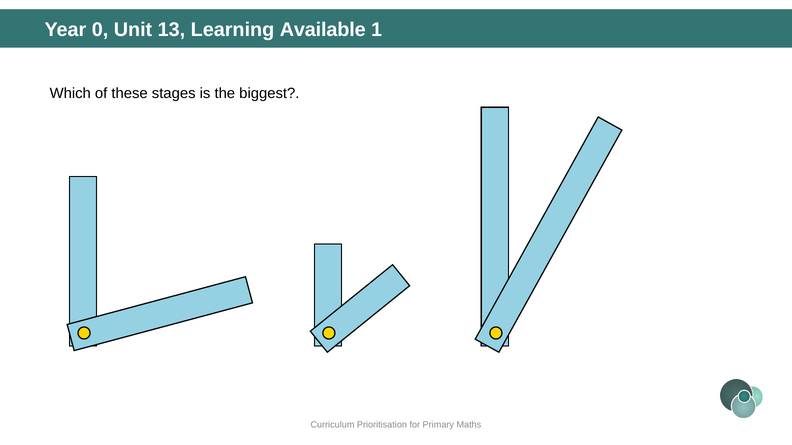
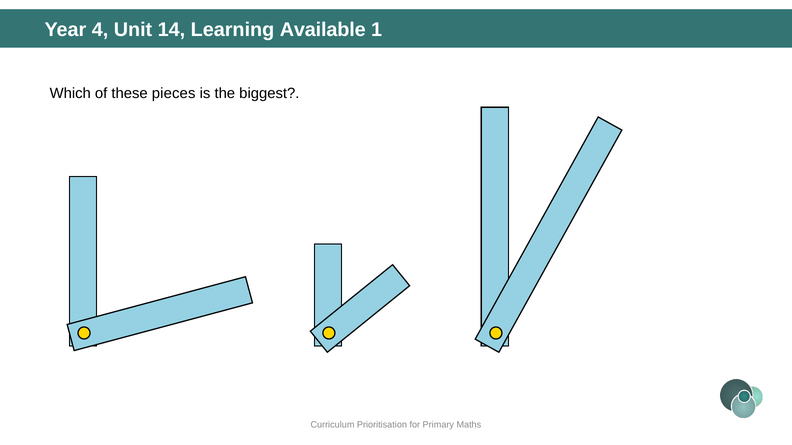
0: 0 -> 4
13: 13 -> 14
stages: stages -> pieces
